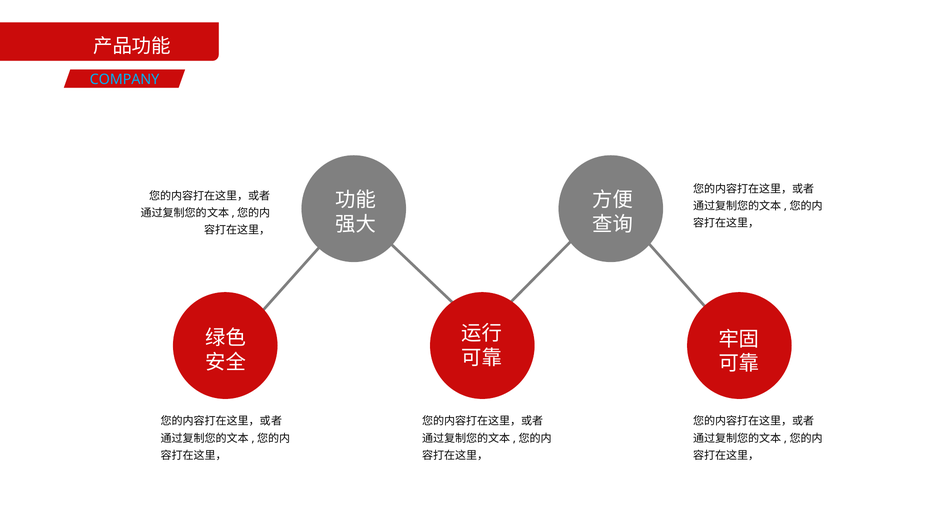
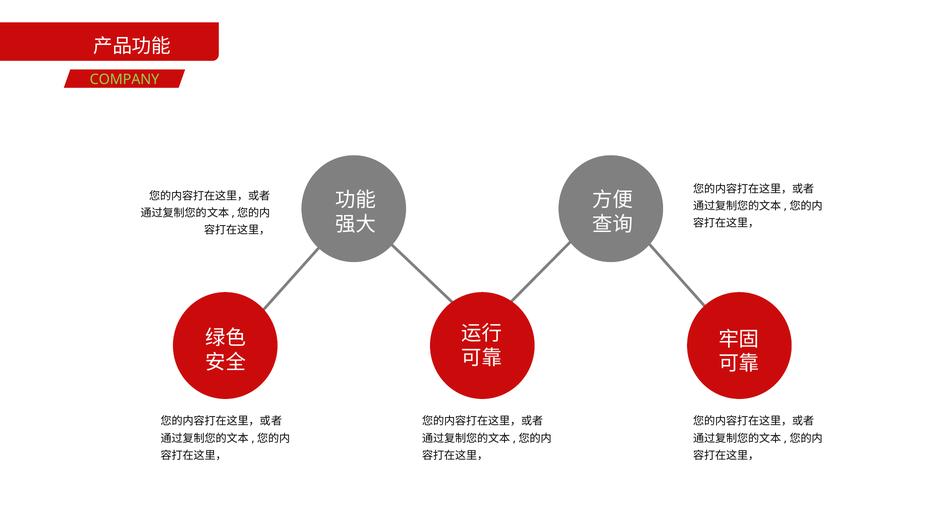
COMPANY colour: light blue -> light green
